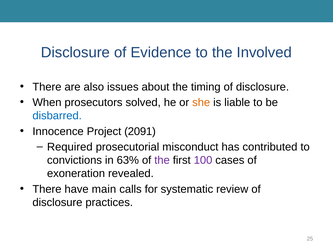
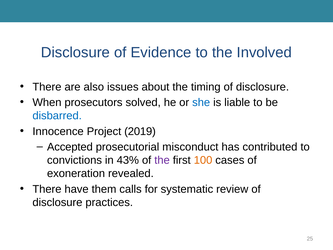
she colour: orange -> blue
2091: 2091 -> 2019
Required: Required -> Accepted
63%: 63% -> 43%
100 colour: purple -> orange
main: main -> them
